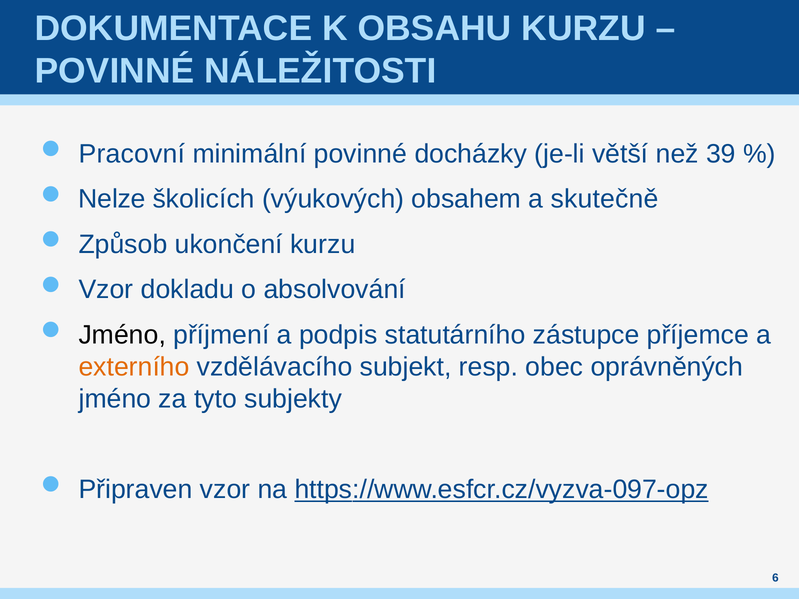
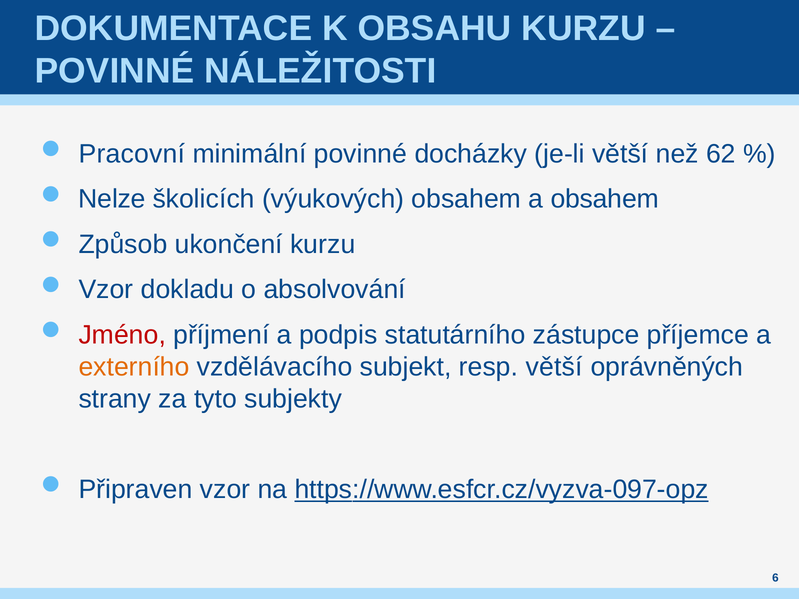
39: 39 -> 62
a skutečně: skutečně -> obsahem
Jméno at (122, 335) colour: black -> red
resp obec: obec -> větší
jméno at (115, 399): jméno -> strany
